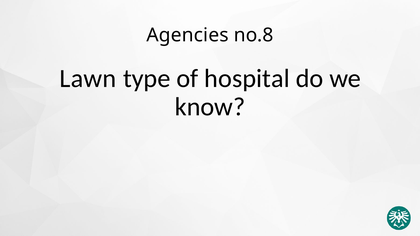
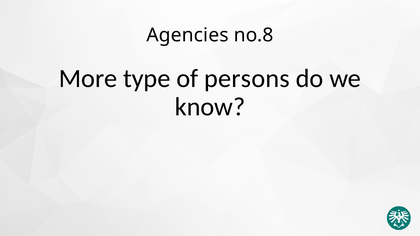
Lawn: Lawn -> More
hospital: hospital -> persons
